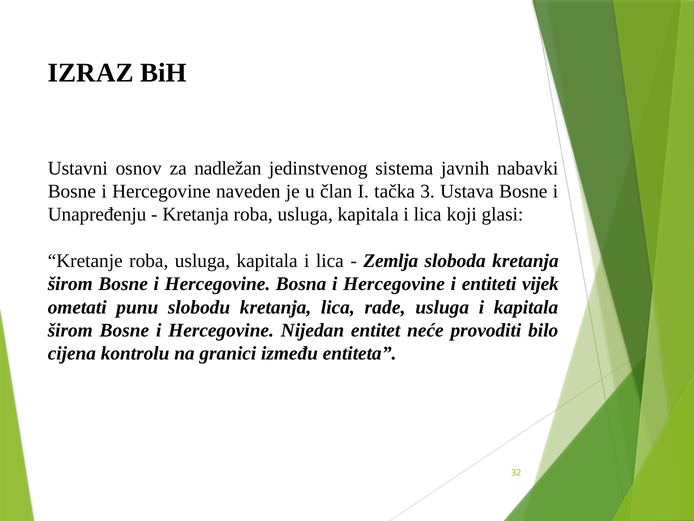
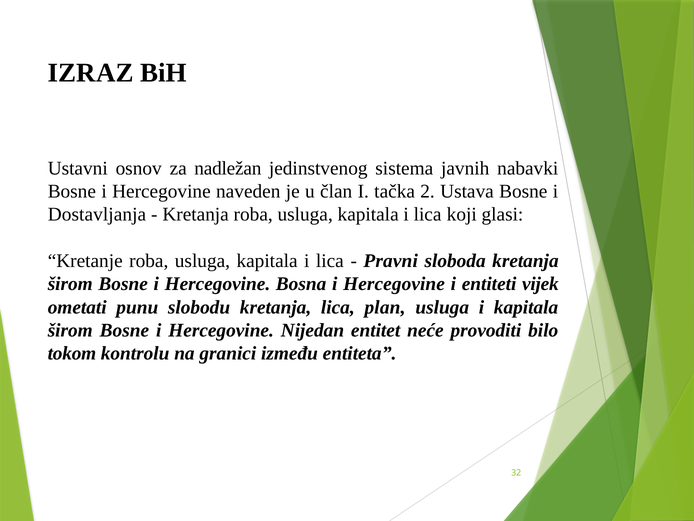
3: 3 -> 2
Unapređenju: Unapređenju -> Dostavljanja
Zemlja: Zemlja -> Pravni
rade: rade -> plan
cijena: cijena -> tokom
